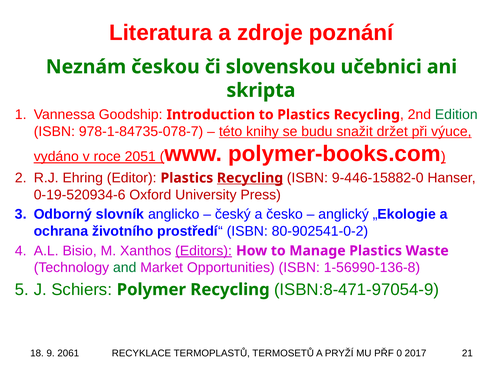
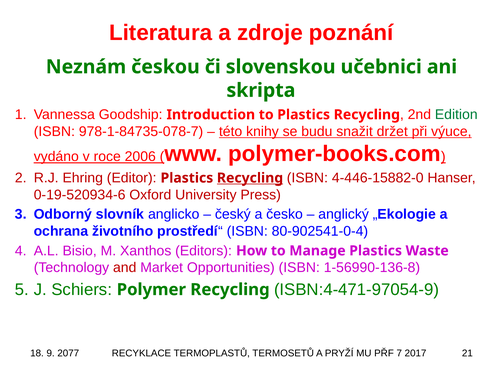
2051: 2051 -> 2006
9-446-15882-0: 9-446-15882-0 -> 4-446-15882-0
80-902541-0-2: 80-902541-0-2 -> 80-902541-0-4
Editors underline: present -> none
and colour: green -> red
ISBN:8-471-97054-9: ISBN:8-471-97054-9 -> ISBN:4-471-97054-9
2061: 2061 -> 2077
0: 0 -> 7
